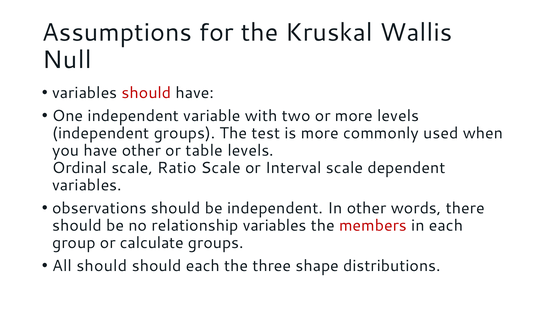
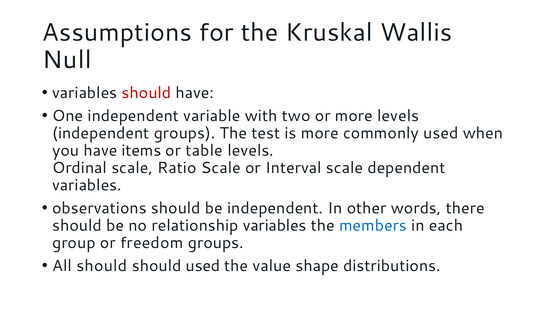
have other: other -> items
members colour: red -> blue
calculate: calculate -> freedom
should each: each -> used
three: three -> value
